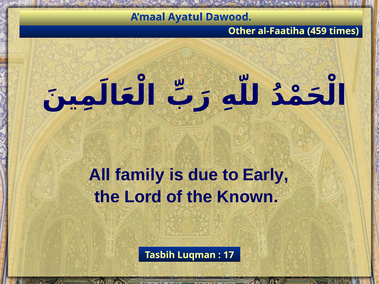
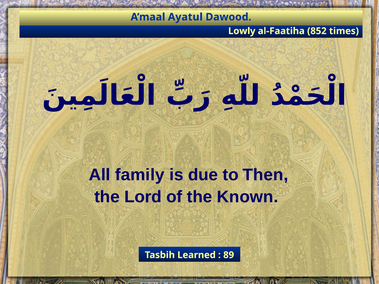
Other: Other -> Lowly
459: 459 -> 852
Early: Early -> Then
Luqman: Luqman -> Learned
17: 17 -> 89
